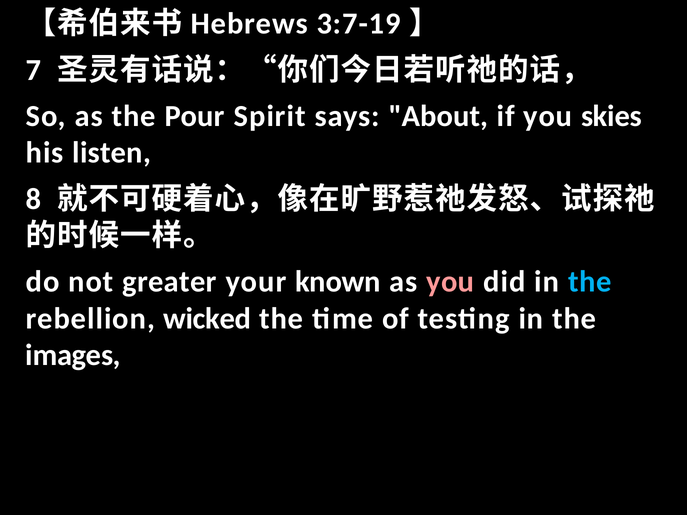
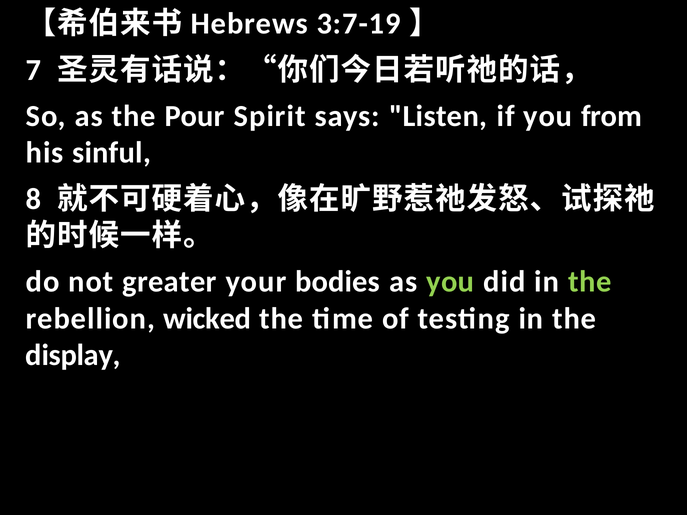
About: About -> Listen
skies: skies -> from
listen: listen -> sinful
known: known -> bodies
you at (450, 282) colour: pink -> light green
the at (590, 282) colour: light blue -> light green
images: images -> display
